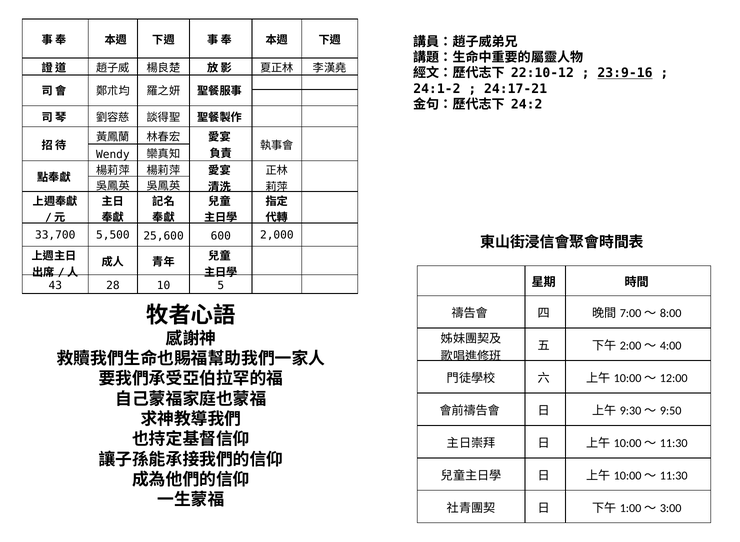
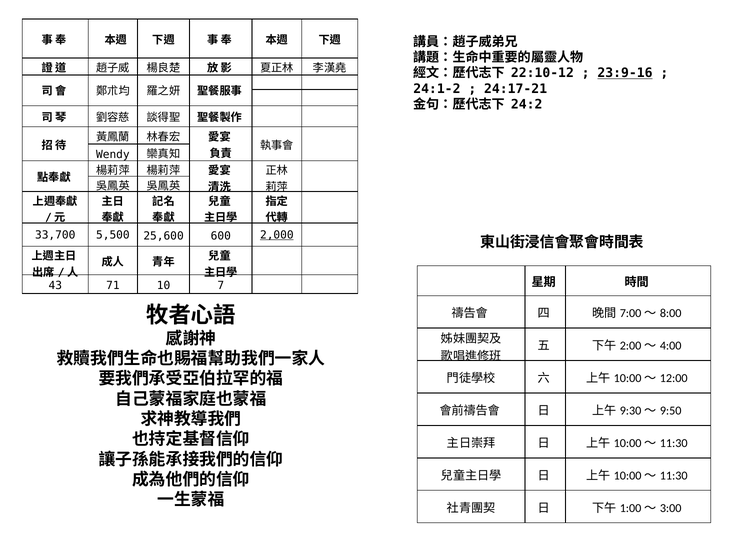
2,000 underline: none -> present
28: 28 -> 71
5: 5 -> 7
